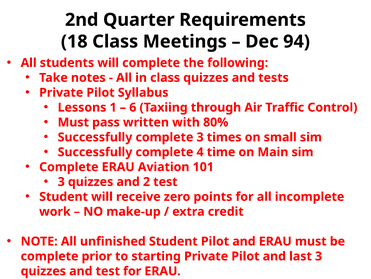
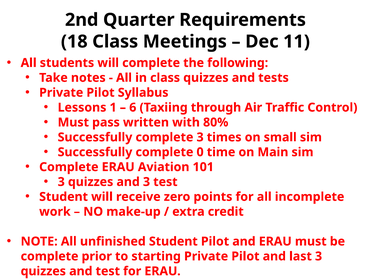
94: 94 -> 11
4: 4 -> 0
and 2: 2 -> 3
